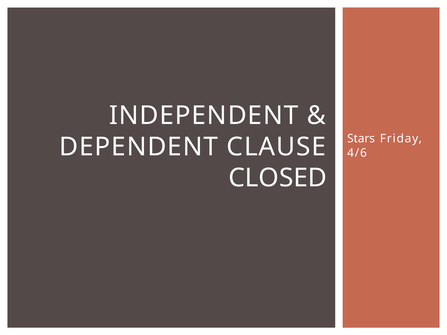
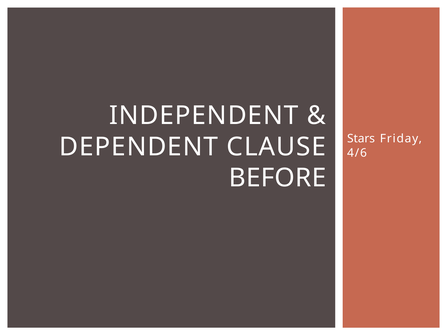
CLOSED: CLOSED -> BEFORE
